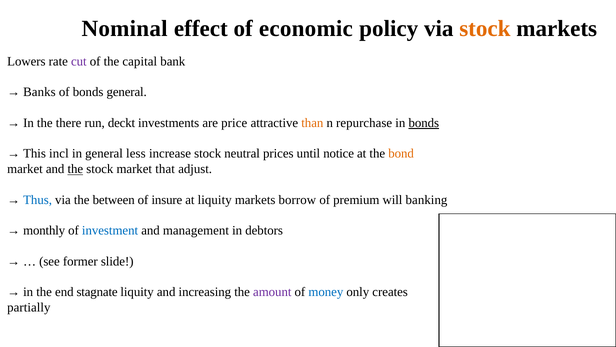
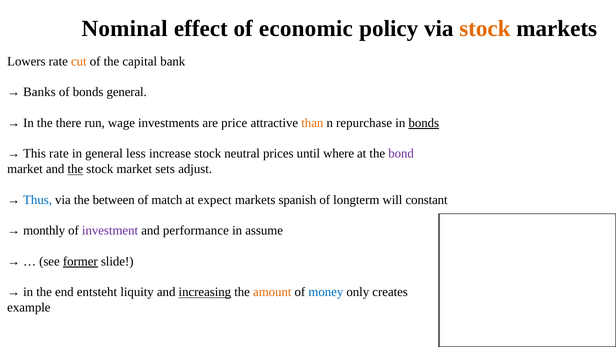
cut colour: purple -> orange
deckt: deckt -> wage
This incl: incl -> rate
notice: notice -> where
bond colour: orange -> purple
that: that -> sets
insure: insure -> match
at liquity: liquity -> expect
borrow: borrow -> spanish
premium: premium -> longterm
banking: banking -> constant
investment colour: blue -> purple
management: management -> performance
debtors: debtors -> assume
former underline: none -> present
stagnate: stagnate -> entsteht
increasing underline: none -> present
amount colour: purple -> orange
partially: partially -> example
